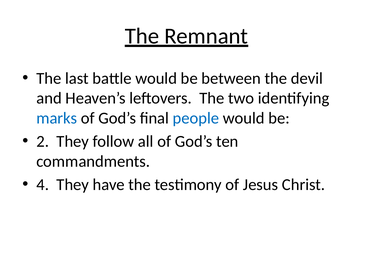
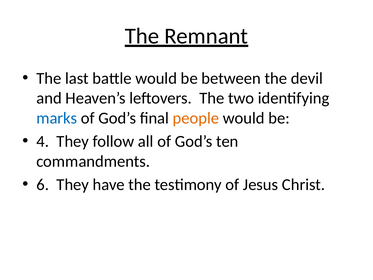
people colour: blue -> orange
2: 2 -> 4
4: 4 -> 6
